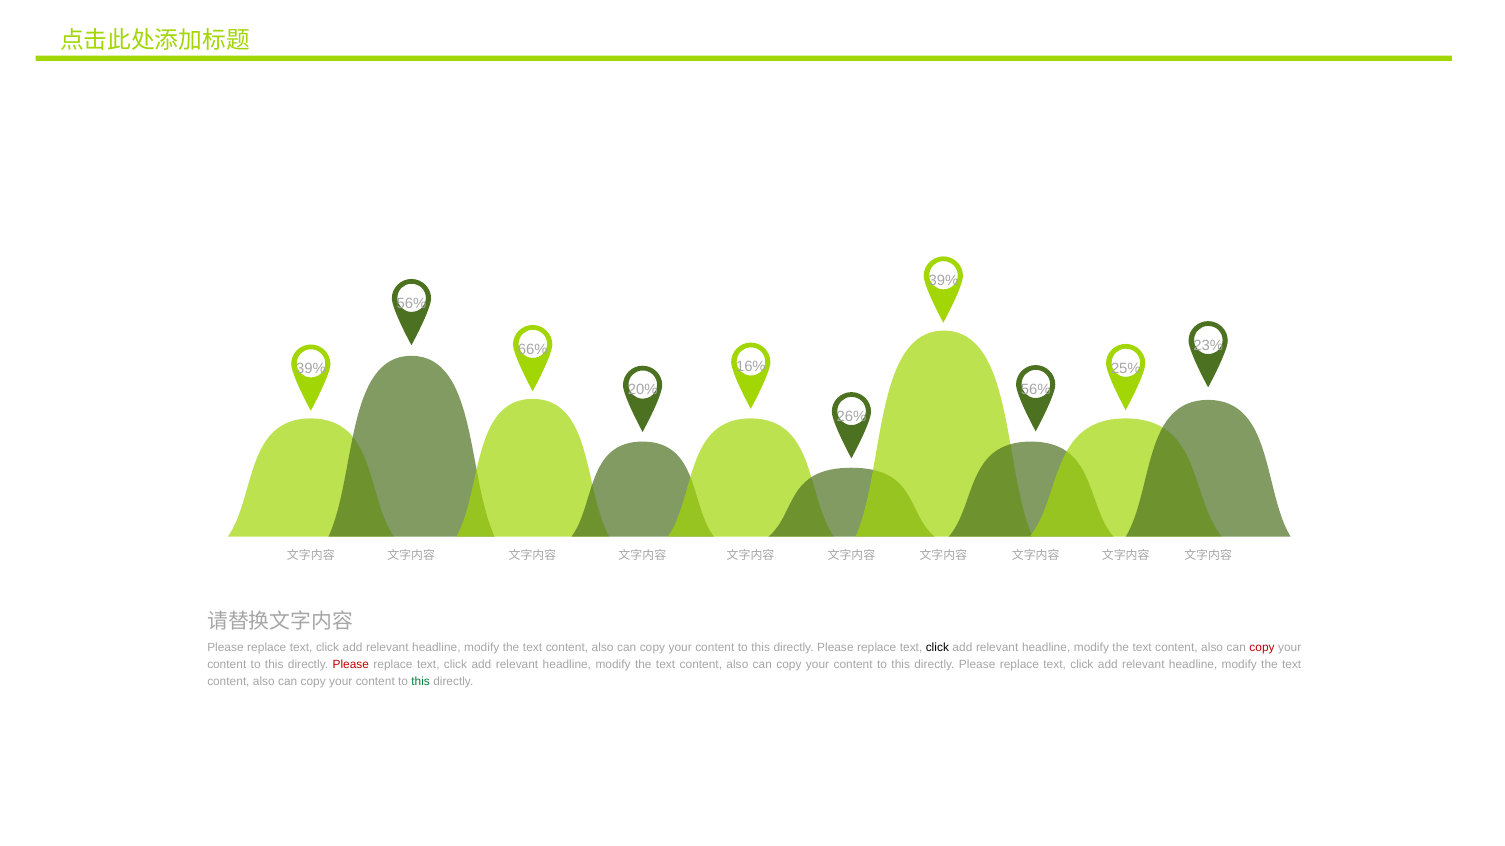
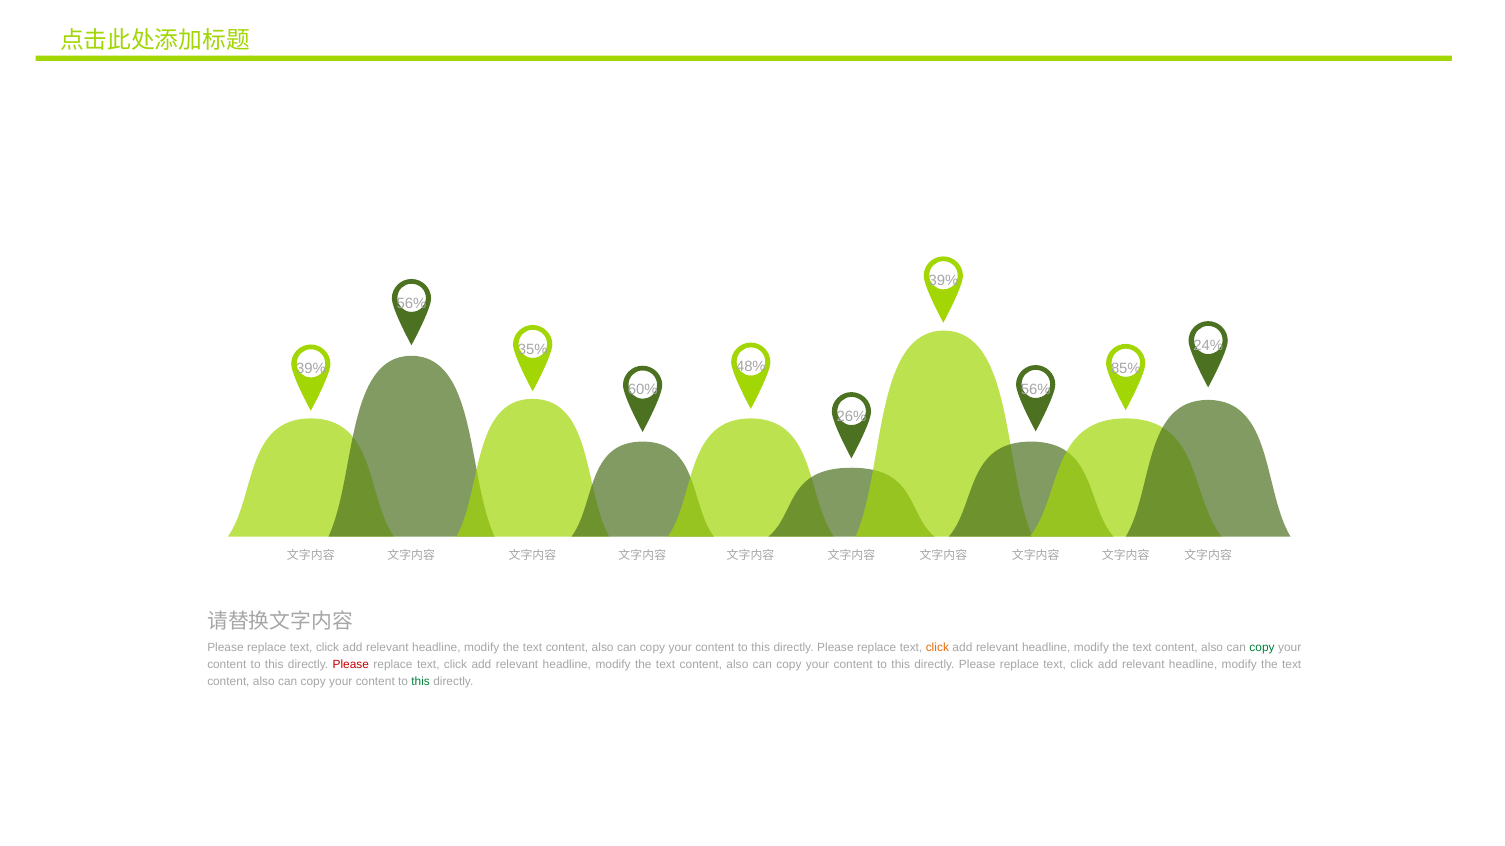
23%: 23% -> 24%
66%: 66% -> 35%
16%: 16% -> 48%
25%: 25% -> 85%
20%: 20% -> 60%
click at (937, 648) colour: black -> orange
copy at (1262, 648) colour: red -> green
